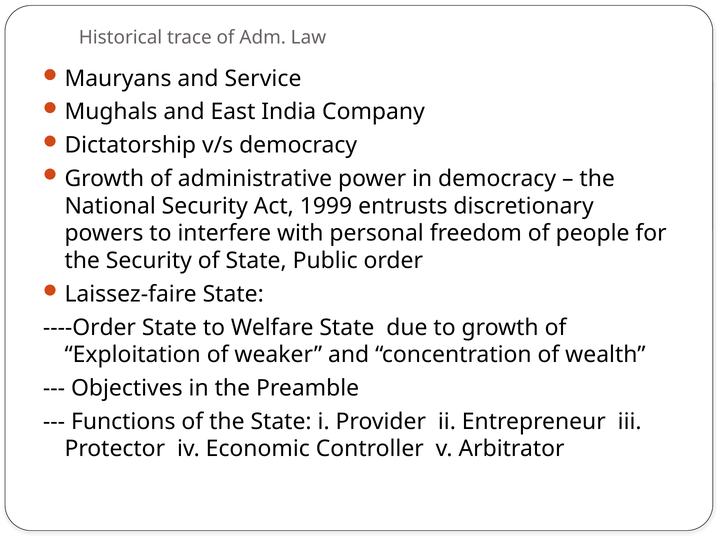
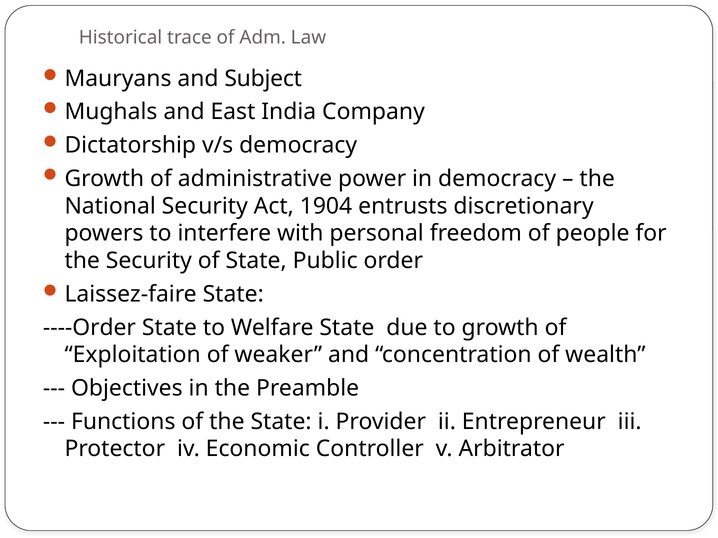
Service: Service -> Subject
1999: 1999 -> 1904
